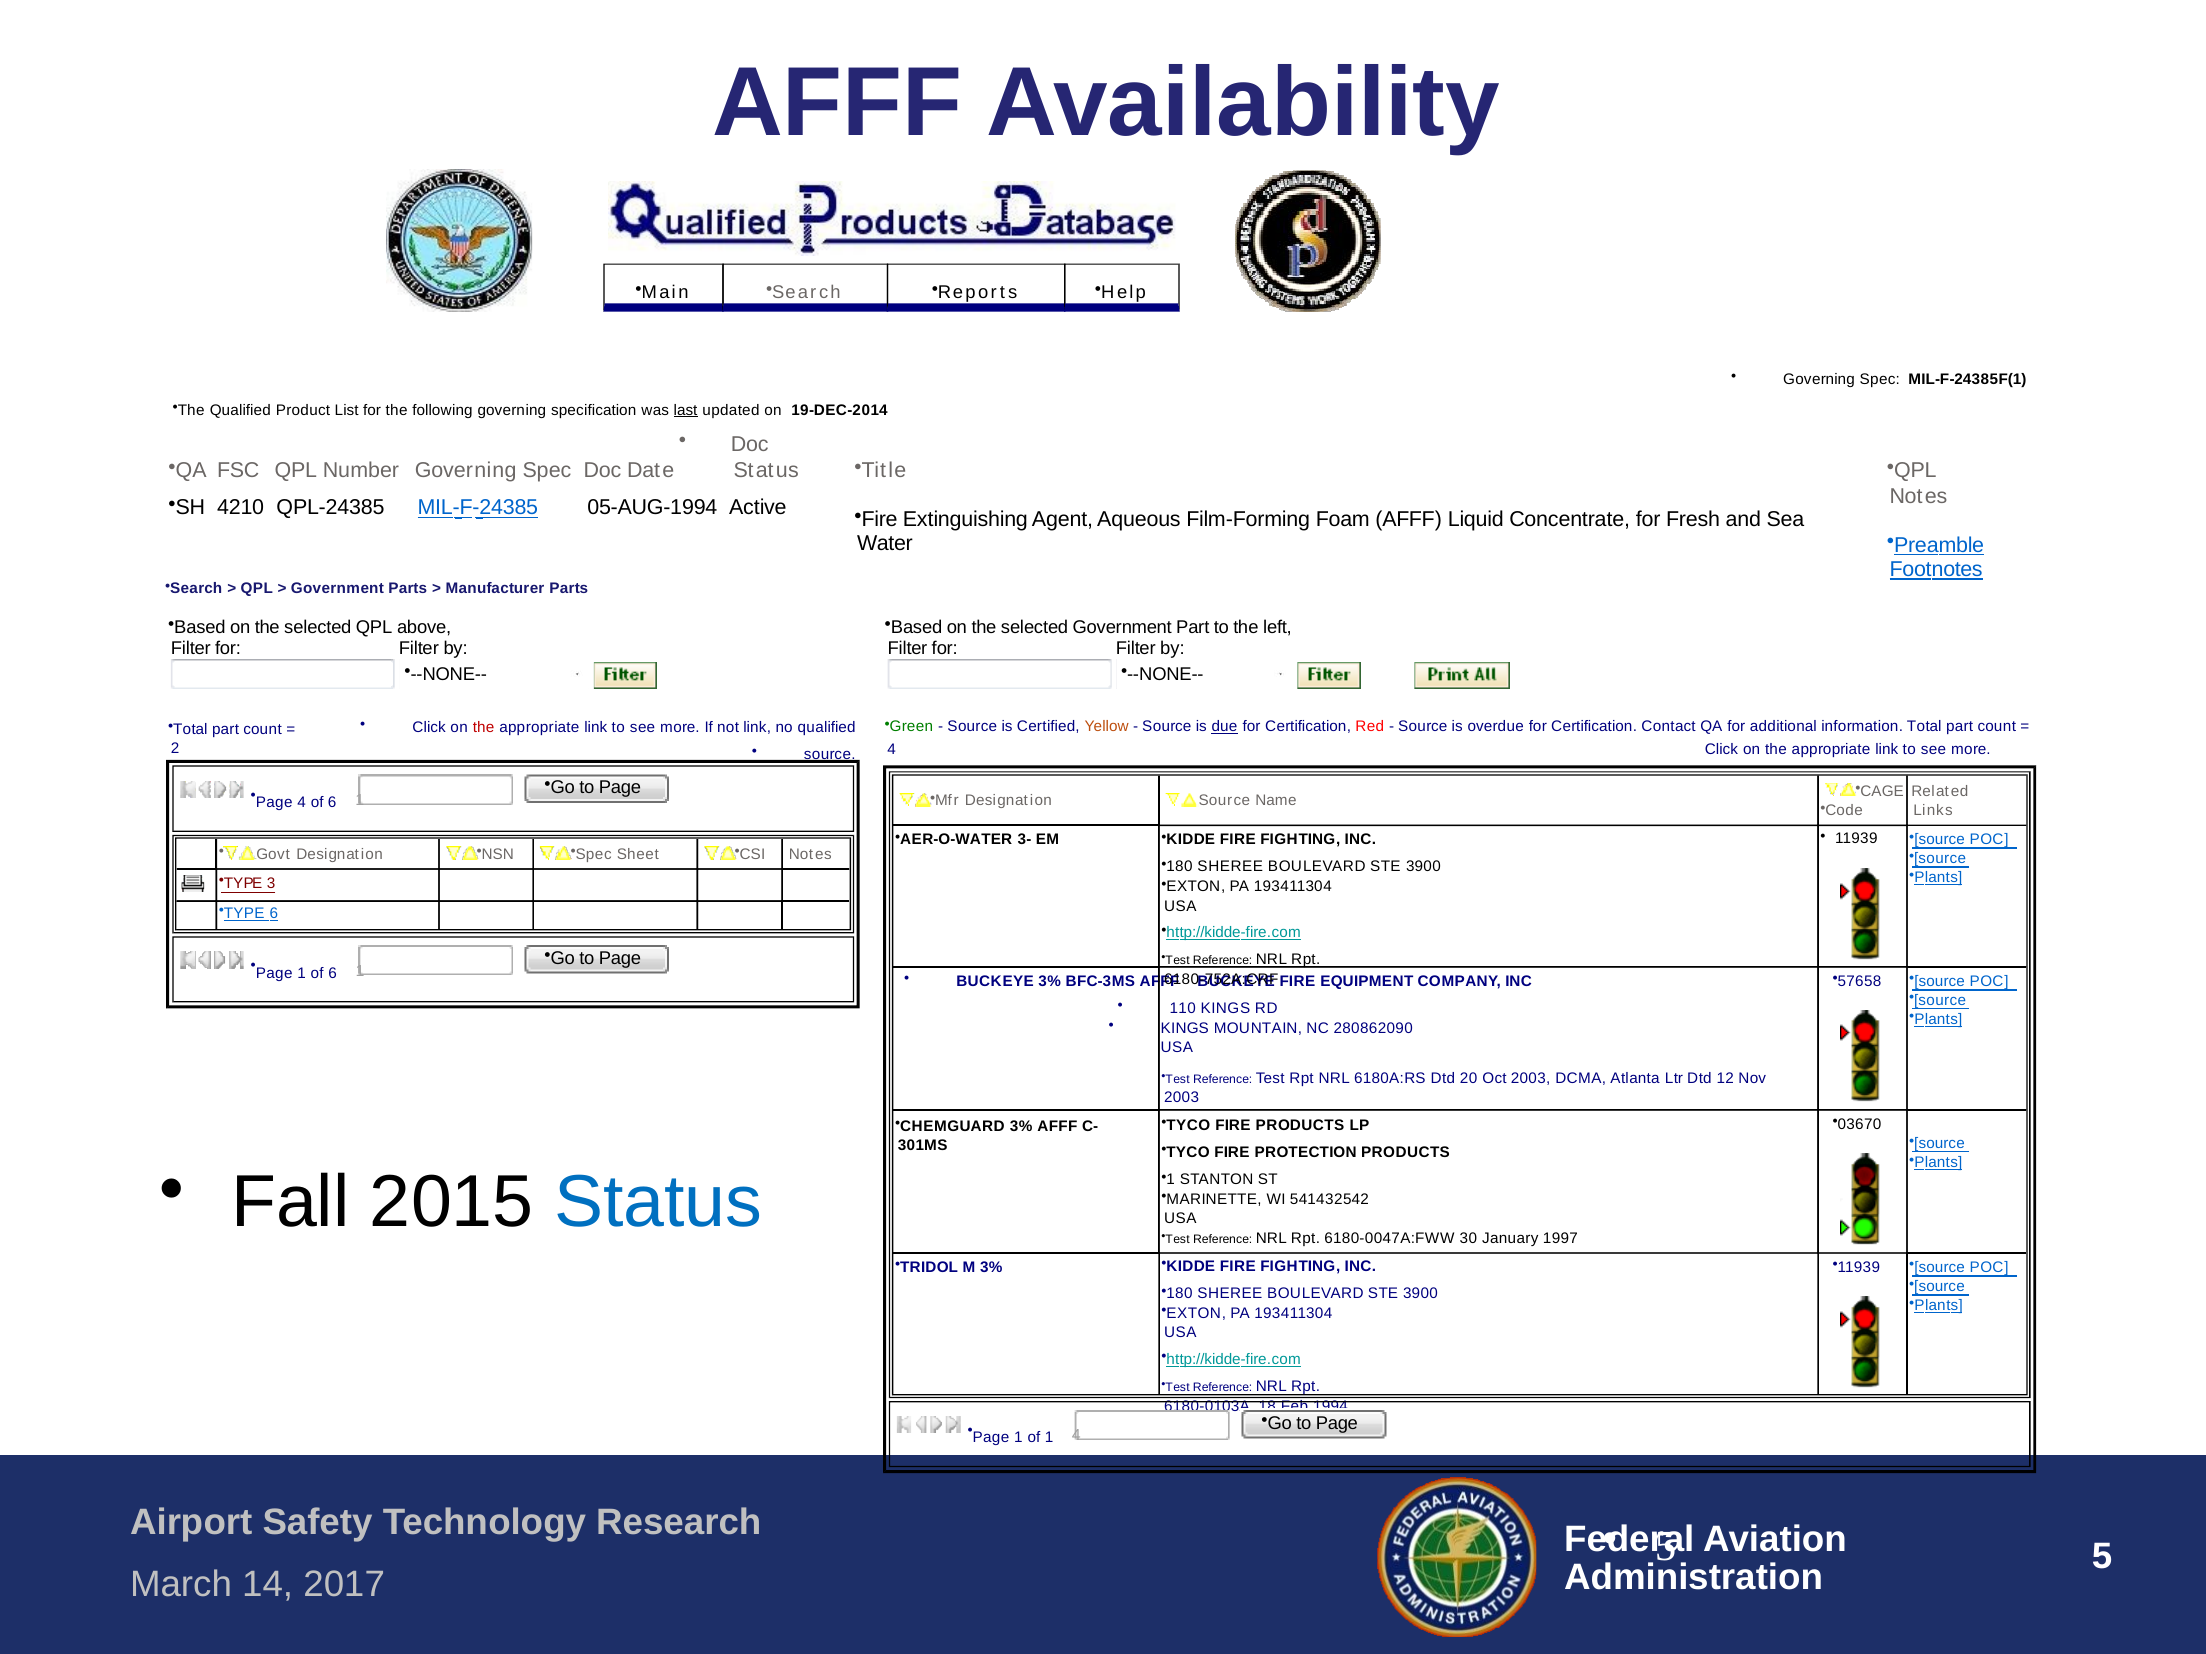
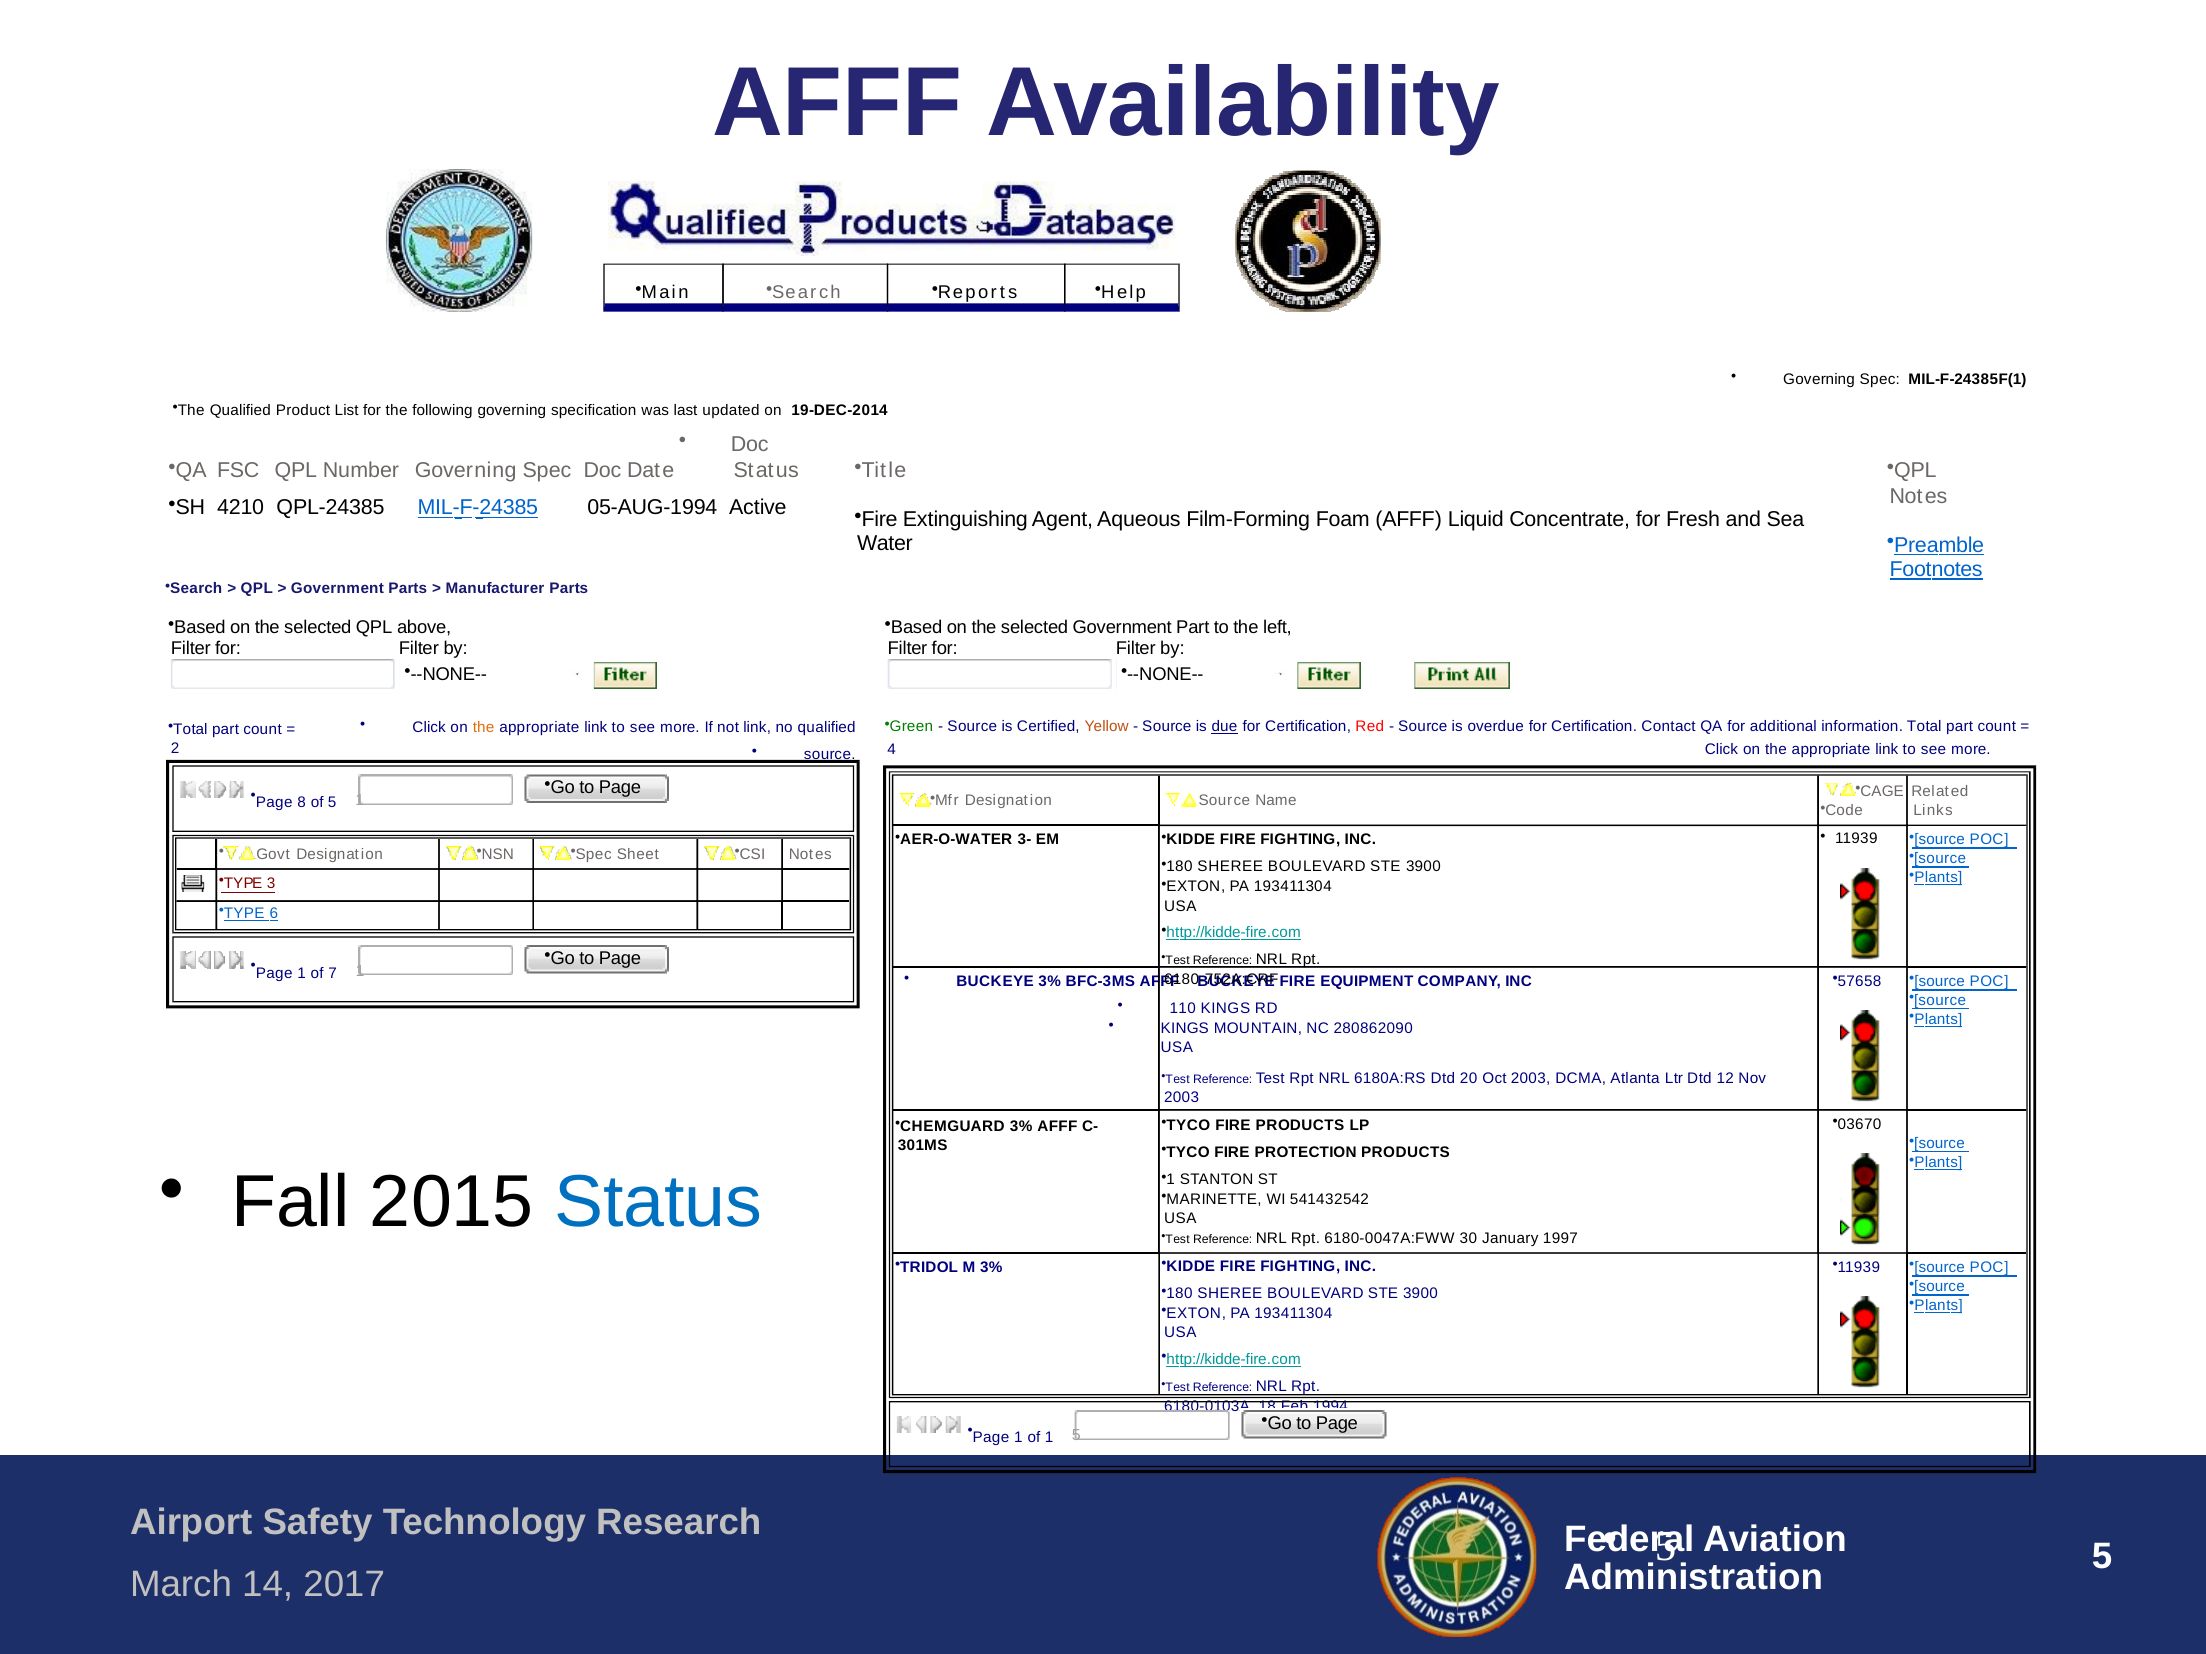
last underline: present -> none
the at (484, 727) colour: red -> orange
Page 4: 4 -> 8
6 at (332, 803): 6 -> 5
1 of 6: 6 -> 7
1 4: 4 -> 5
